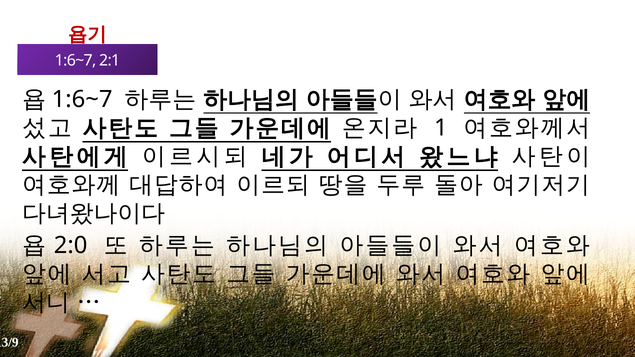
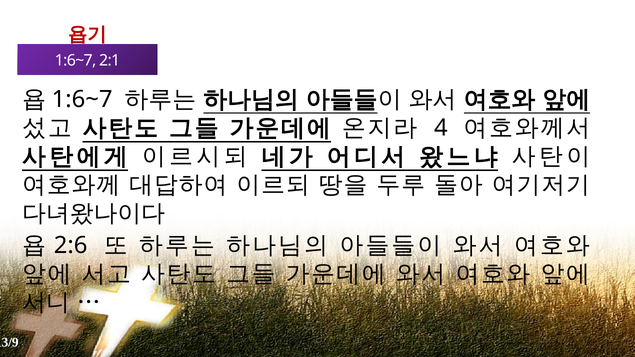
1: 1 -> 4
2:0: 2:0 -> 2:6
